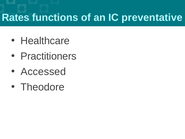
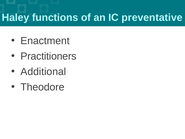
Rates: Rates -> Haley
Healthcare: Healthcare -> Enactment
Accessed: Accessed -> Additional
